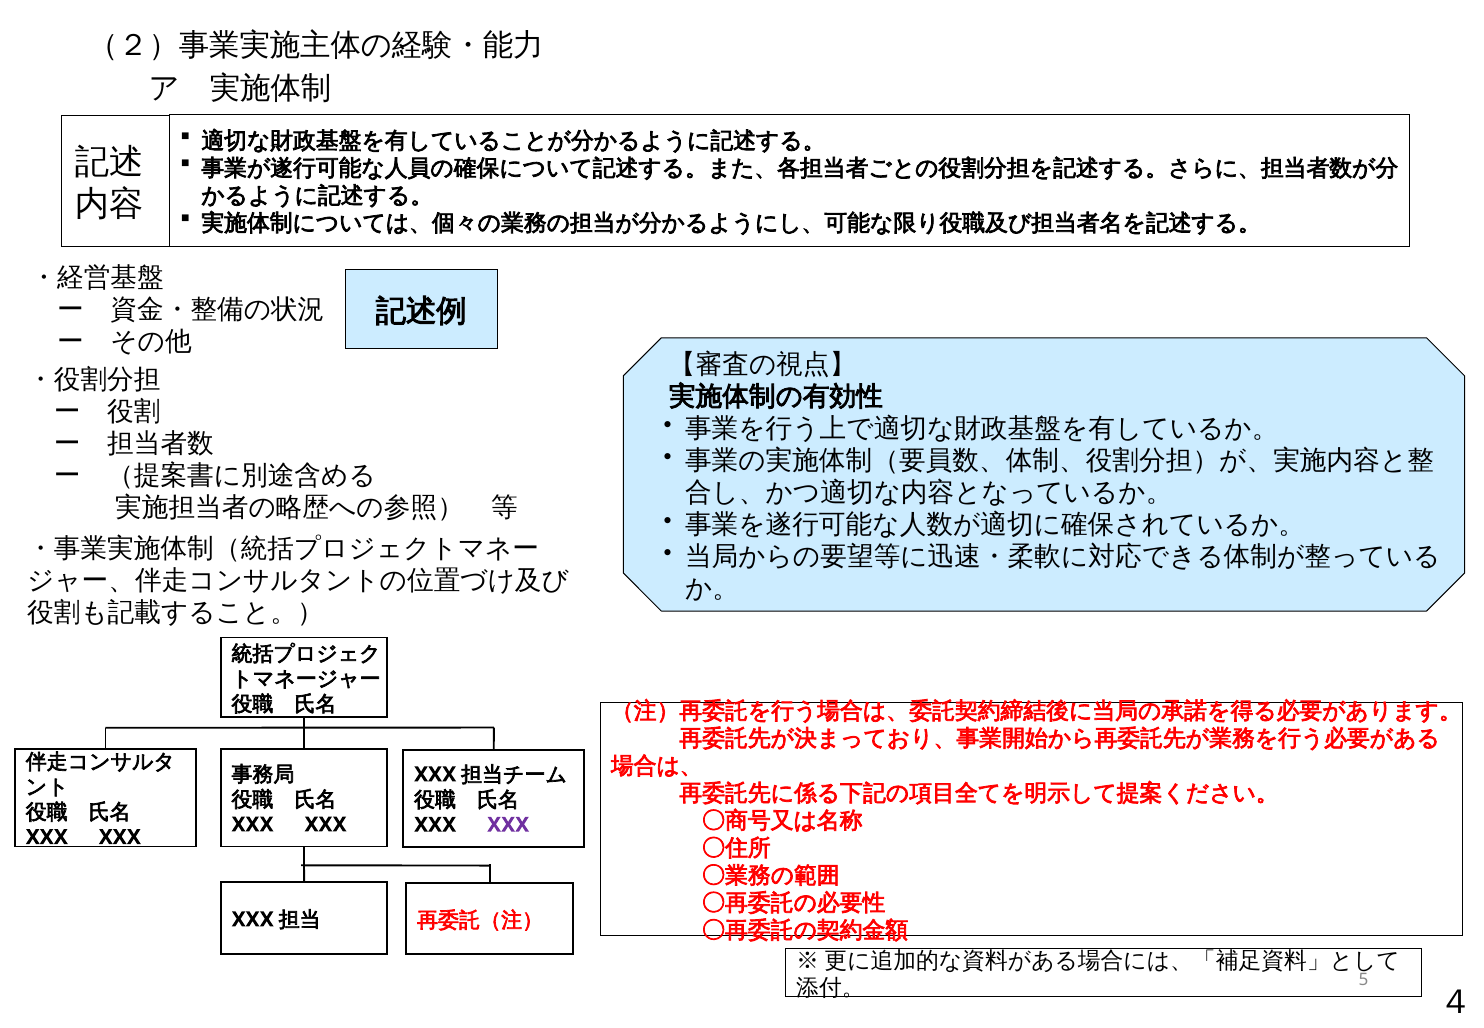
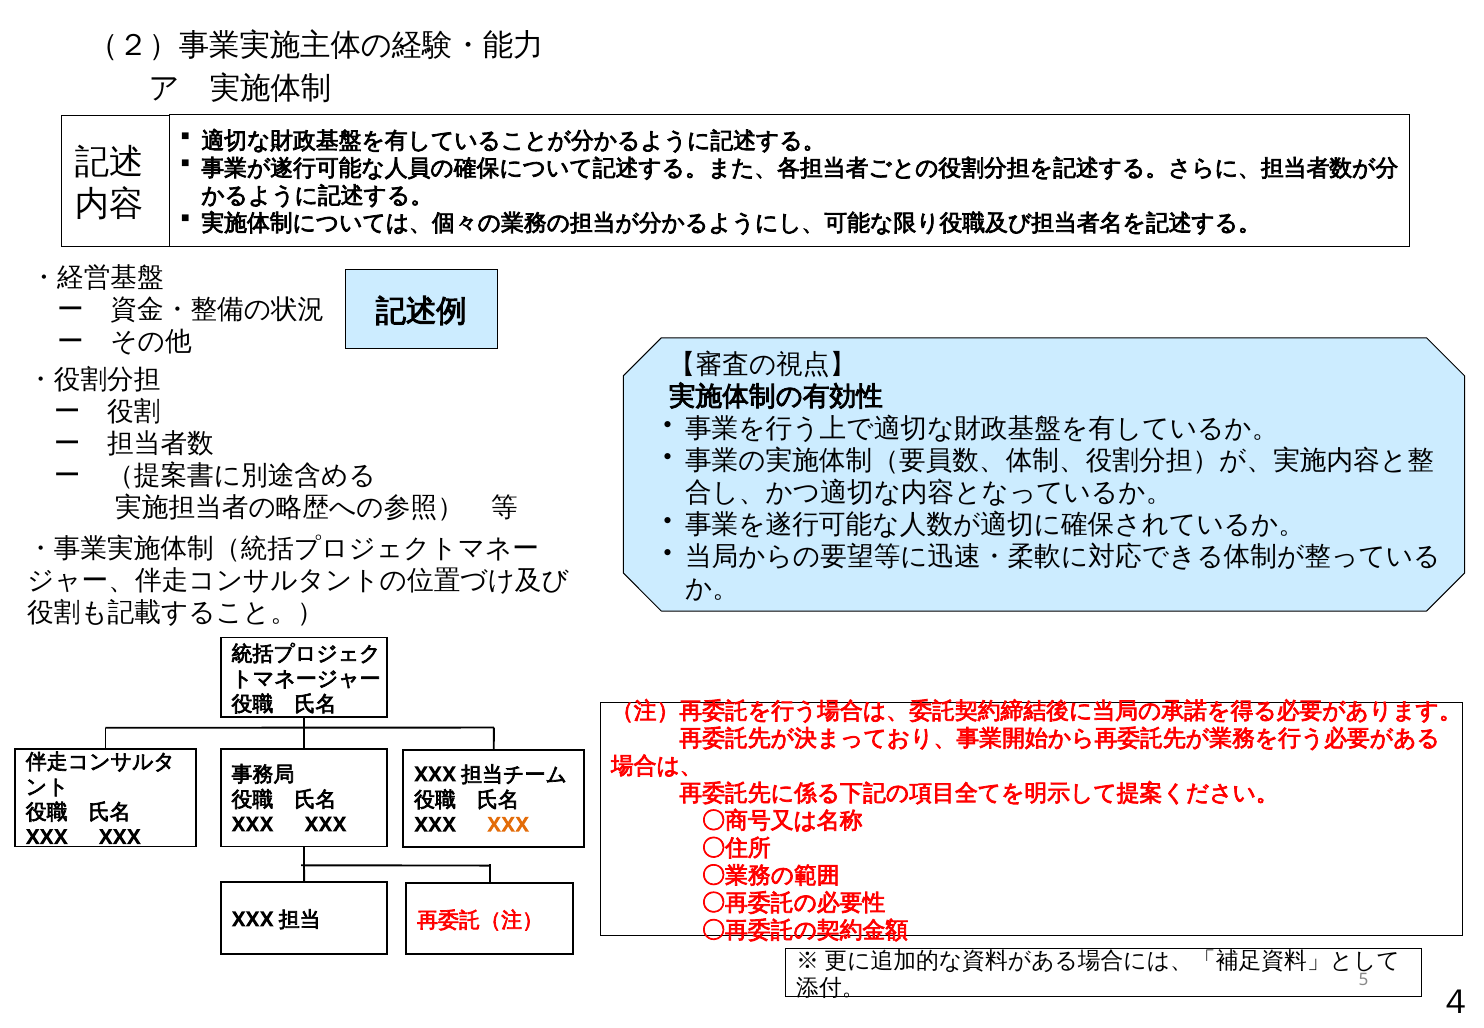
XXX at (508, 824) colour: purple -> orange
